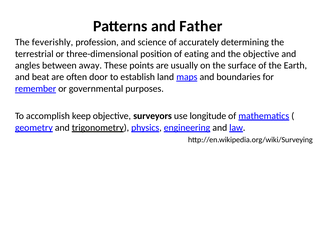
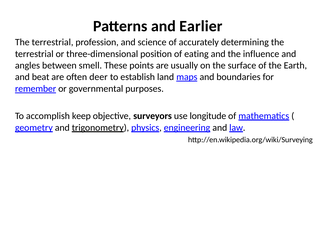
Father: Father -> Earlier
feverishly at (52, 42): feverishly -> terrestrial
the objective: objective -> influence
away: away -> smell
door: door -> deer
